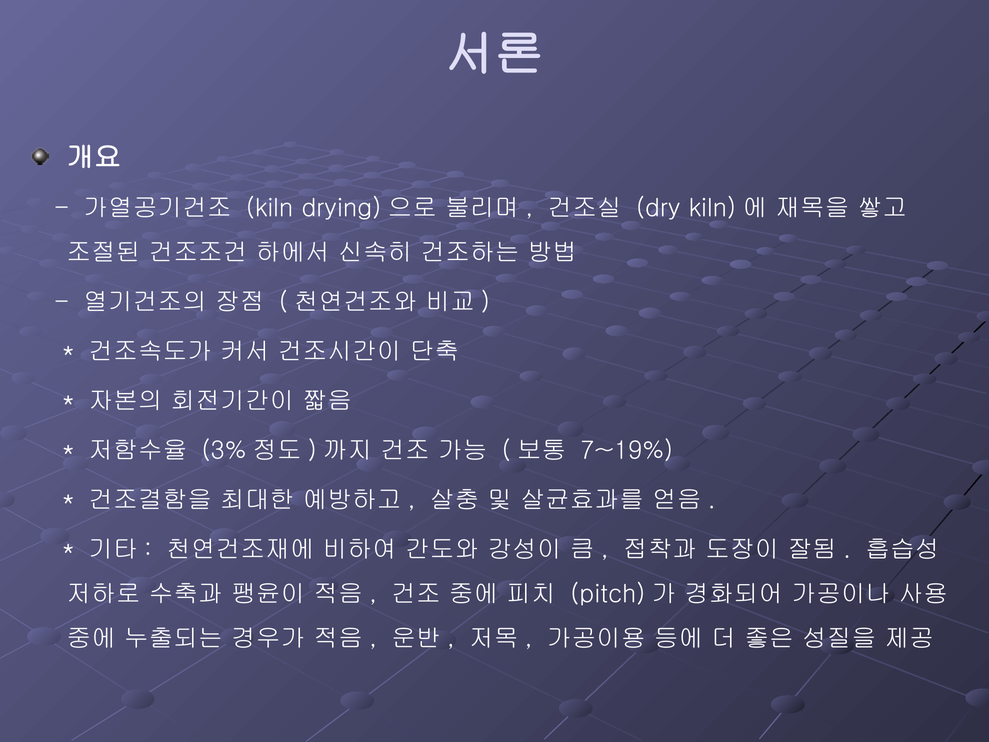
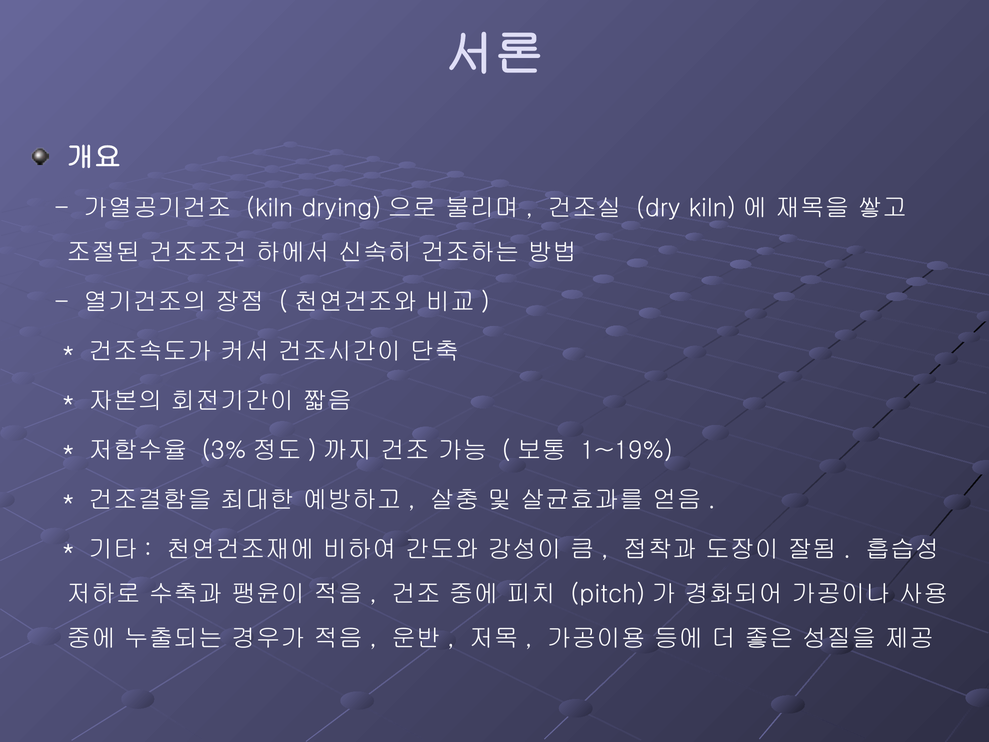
7~19%: 7~19% -> 1~19%
